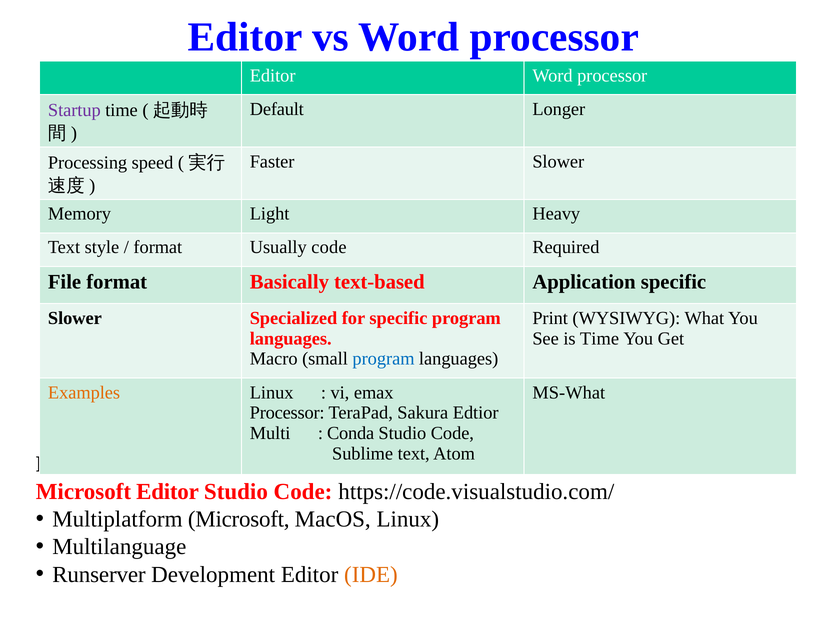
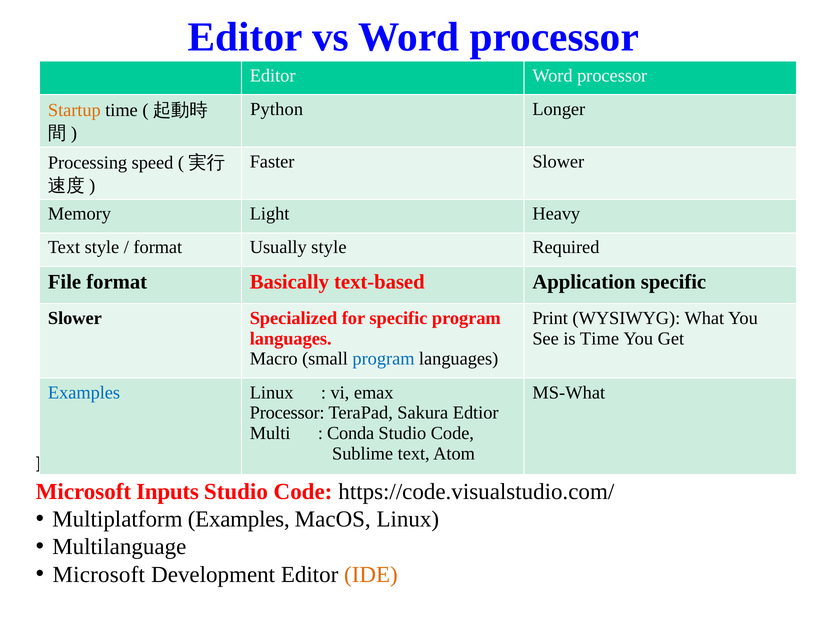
Default: Default -> Python
Startup colour: purple -> orange
Usually code: code -> style
Examples at (84, 393) colour: orange -> blue
Microsoft Editor: Editor -> Inputs
Multiplatform Microsoft: Microsoft -> Examples
Runserver at (99, 575): Runserver -> Microsoft
